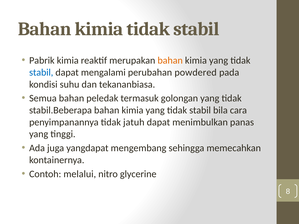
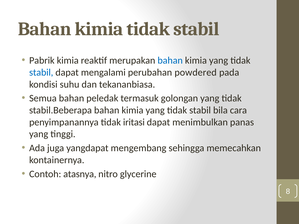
bahan at (170, 61) colour: orange -> blue
jatuh: jatuh -> iritasi
melalui: melalui -> atasnya
